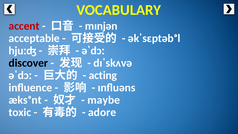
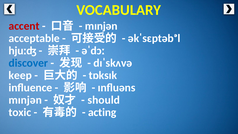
discover colour: black -> blue
əˈdɔː at (20, 75): əˈdɔː -> keep
acting: acting -> tɒksɪk
æksᵊnt at (25, 100): æksᵊnt -> mɪnjən
maybe: maybe -> should
adore: adore -> acting
